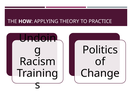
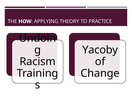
Politics: Politics -> Yacoby
